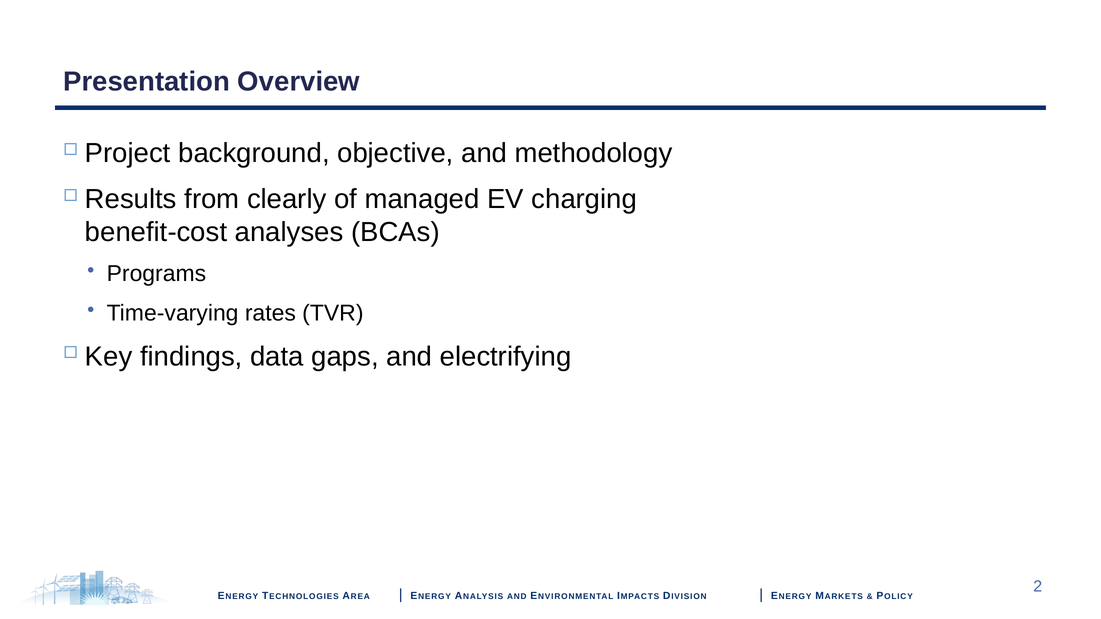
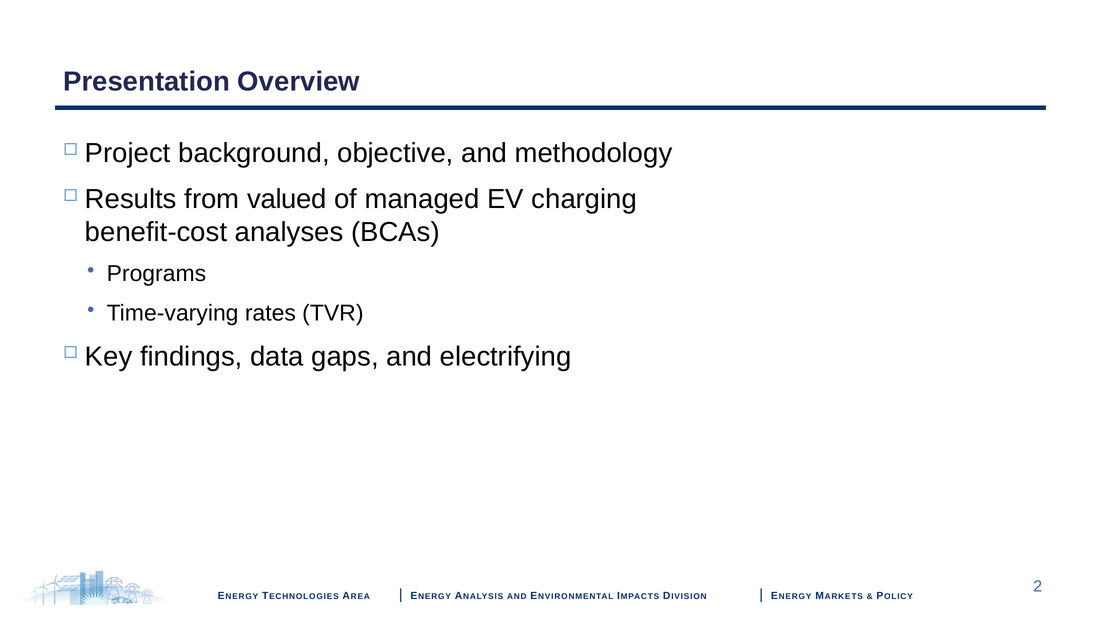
clearly: clearly -> valued
